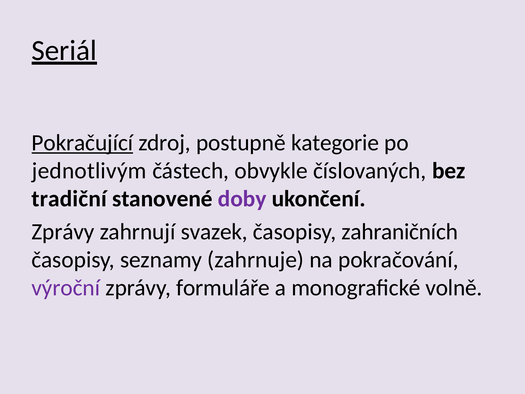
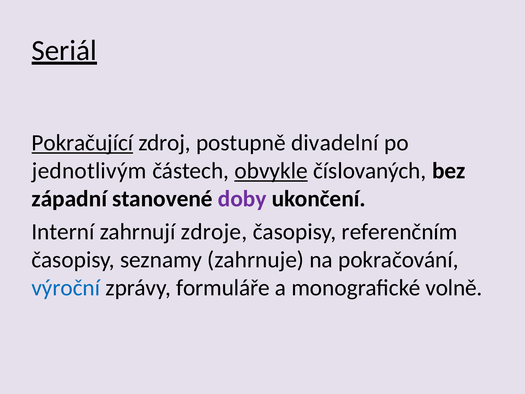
kategorie: kategorie -> divadelní
obvykle underline: none -> present
tradiční: tradiční -> západní
Zprávy at (63, 232): Zprávy -> Interní
svazek: svazek -> zdroje
zahraničních: zahraničních -> referenčním
výroční colour: purple -> blue
